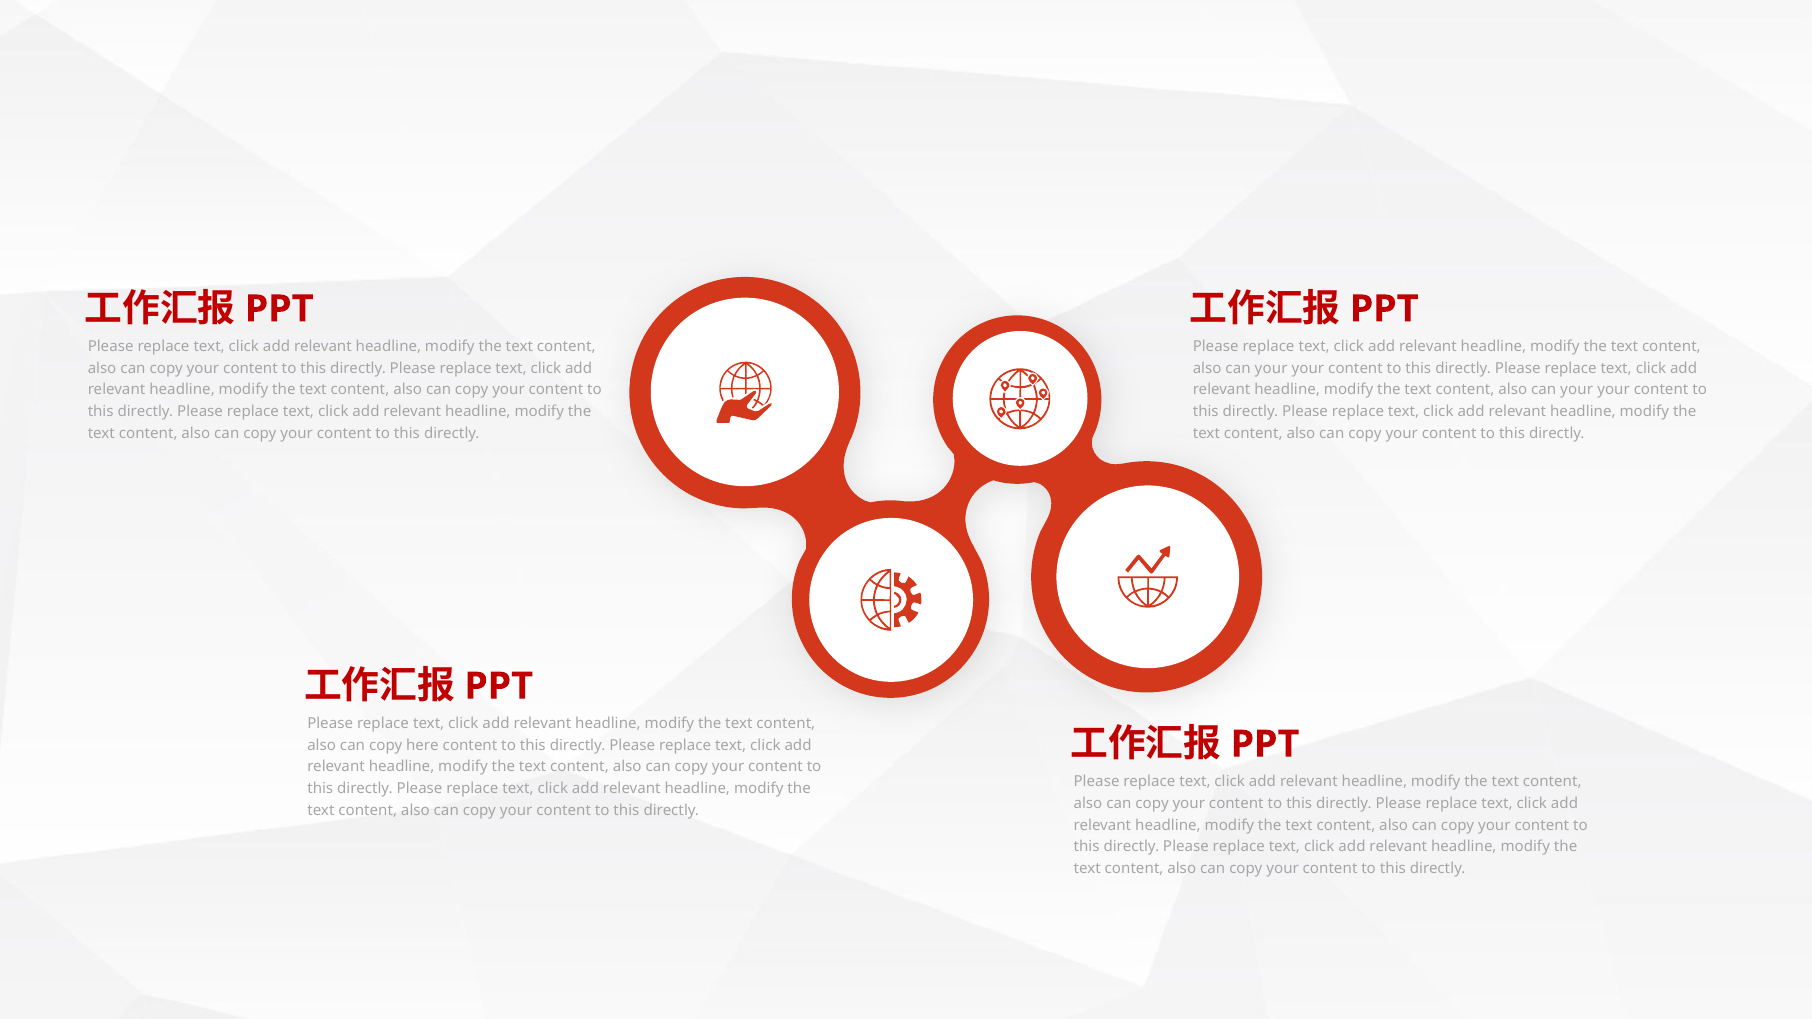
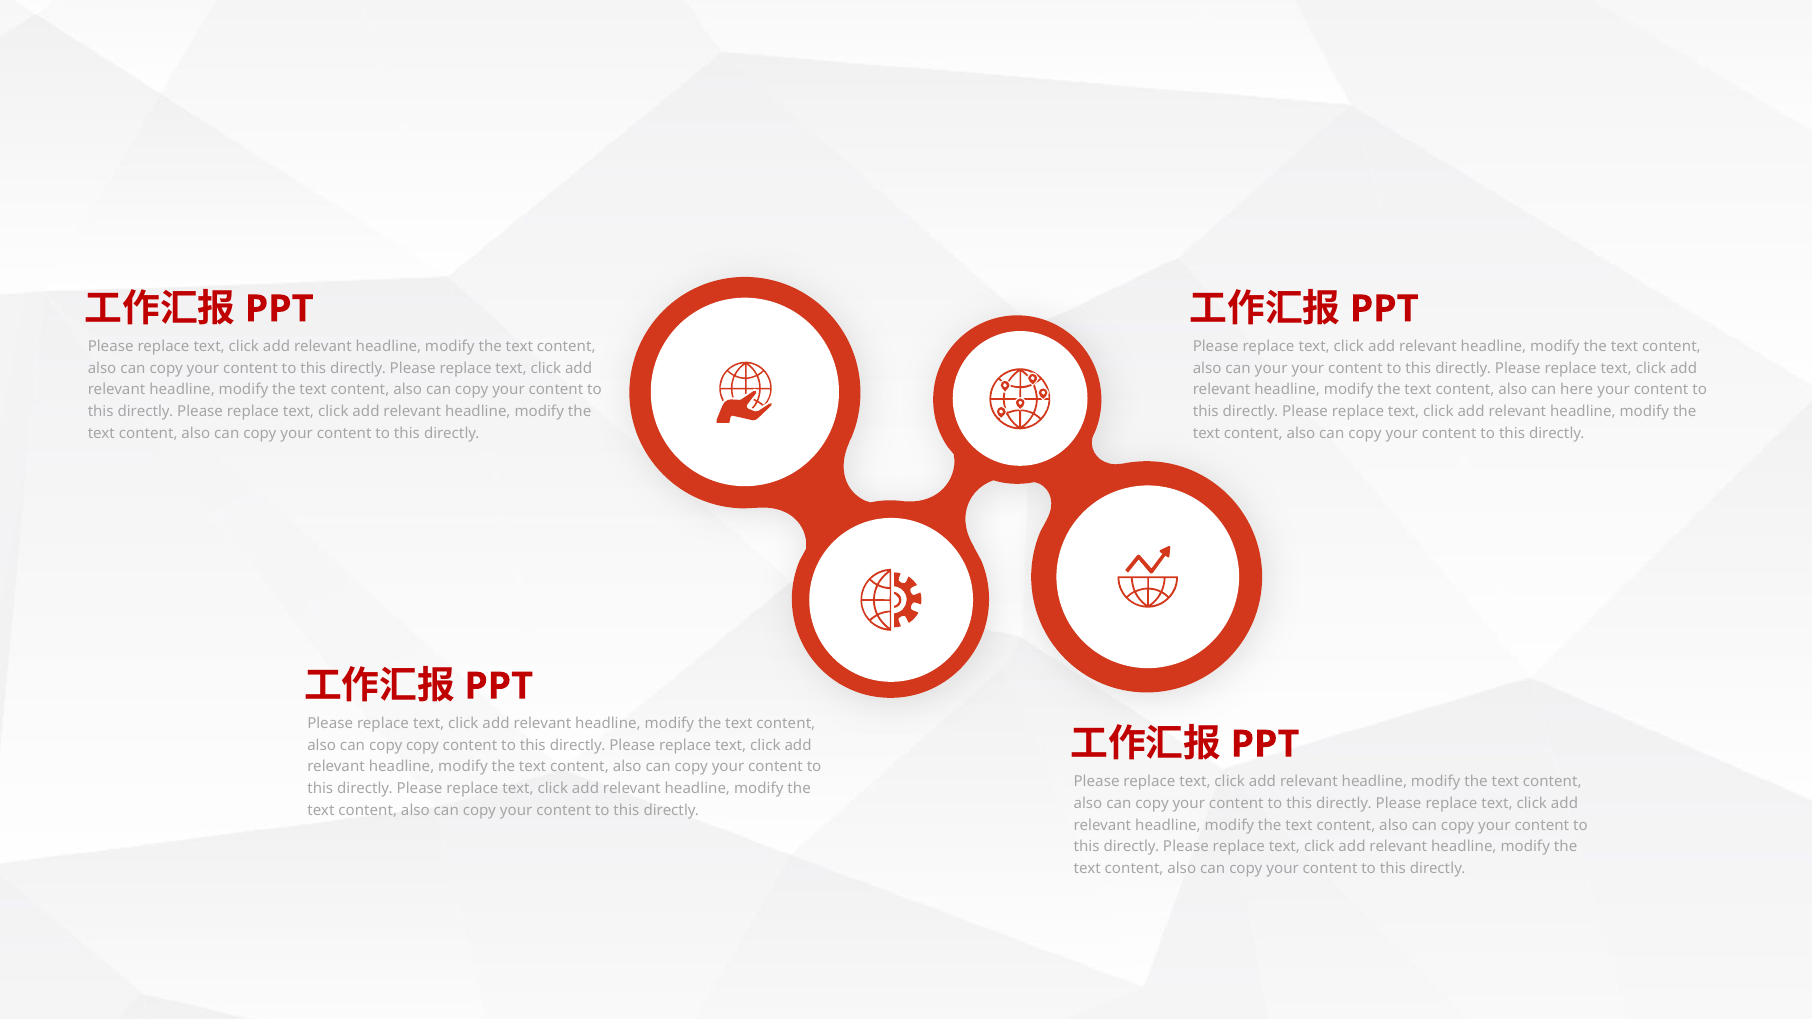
your at (1577, 390): your -> here
copy here: here -> copy
